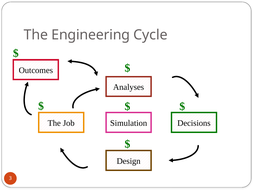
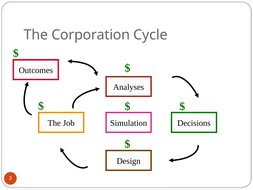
Engineering: Engineering -> Corporation
